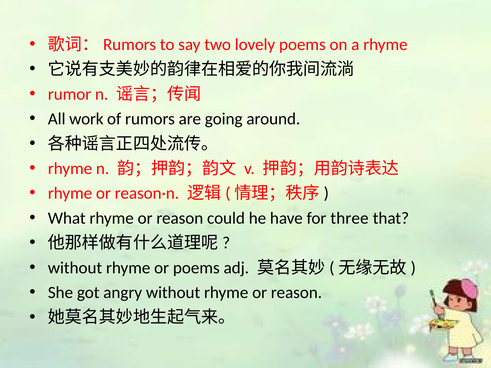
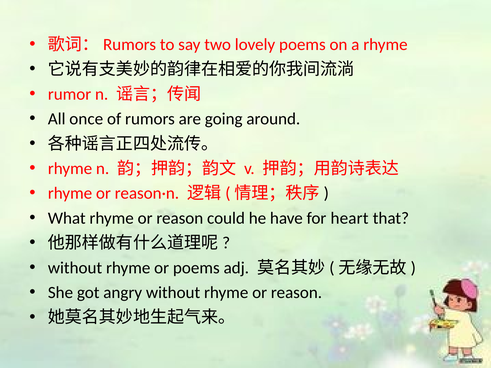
work: work -> once
three: three -> heart
